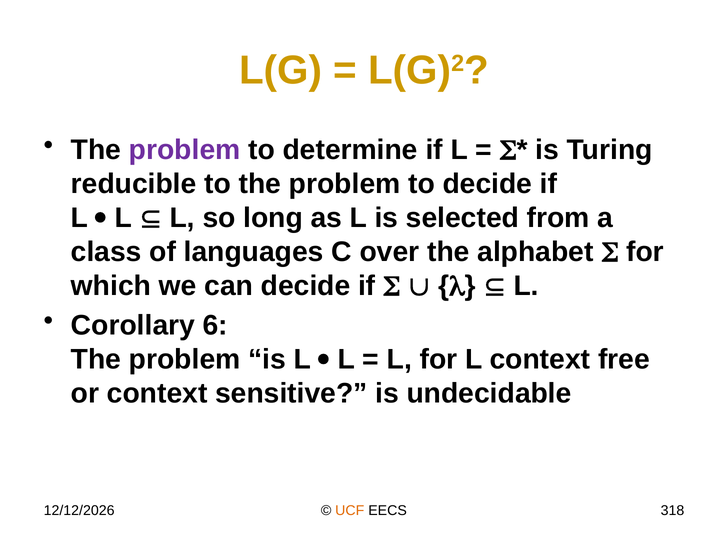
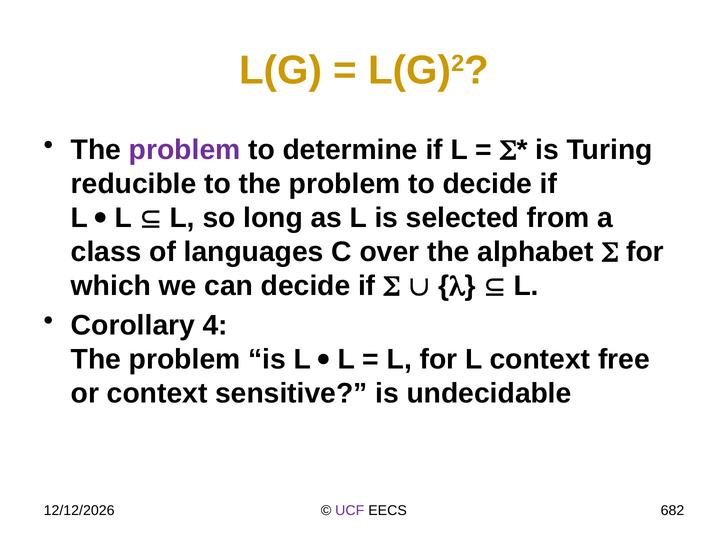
6: 6 -> 4
UCF colour: orange -> purple
318: 318 -> 682
